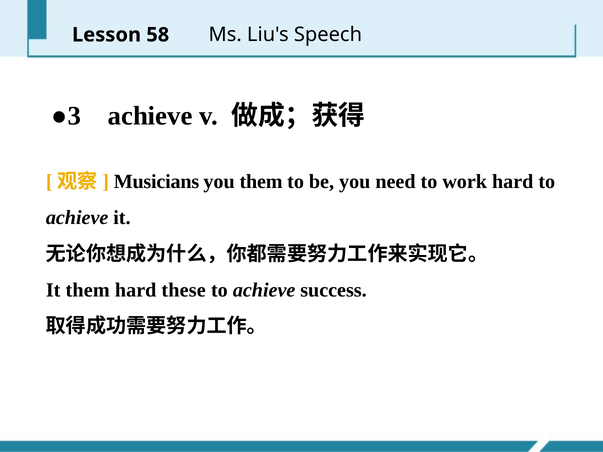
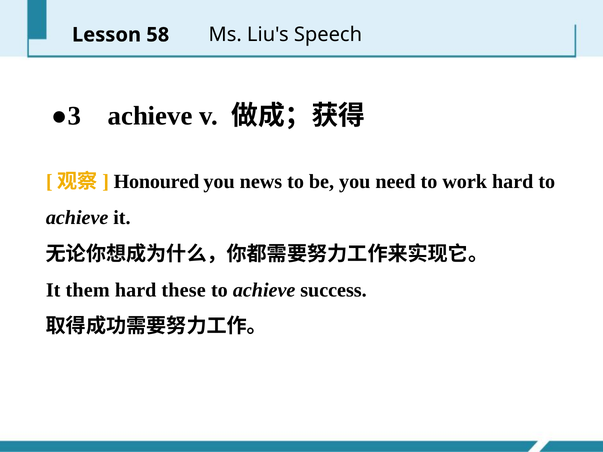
Musicians: Musicians -> Honoured
you them: them -> news
